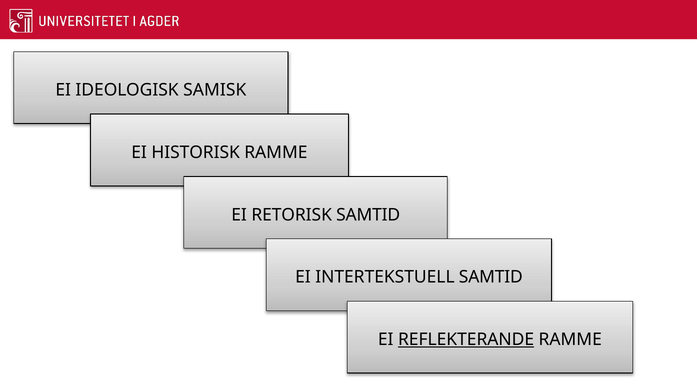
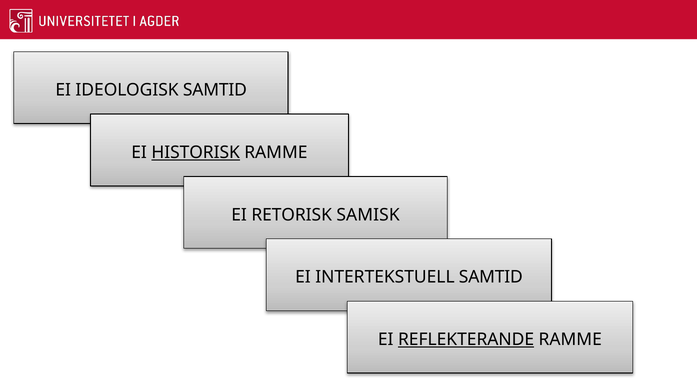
IDEOLOGISK SAMISK: SAMISK -> SAMTID
HISTORISK underline: none -> present
RETORISK SAMTID: SAMTID -> SAMISK
